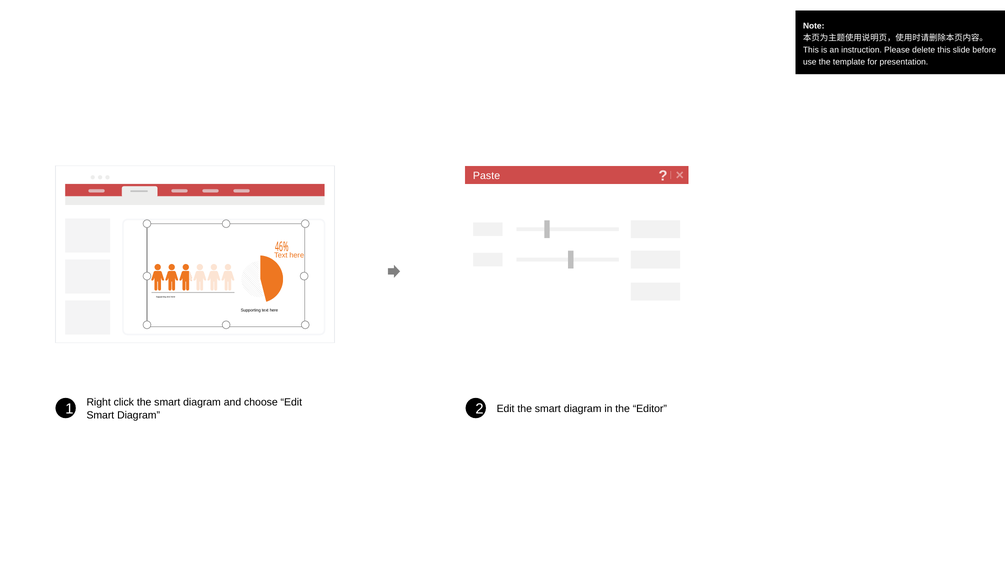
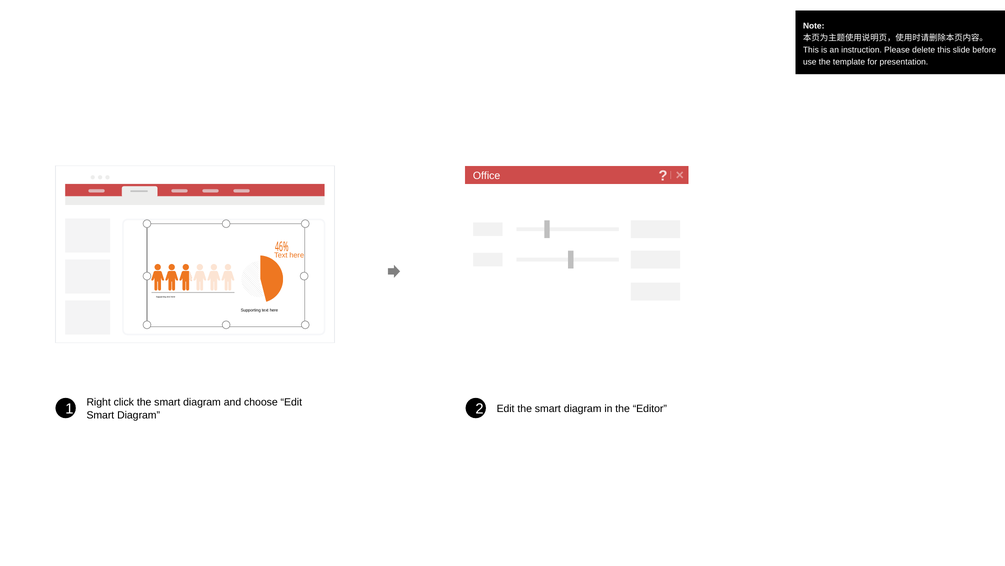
Paste: Paste -> Office
